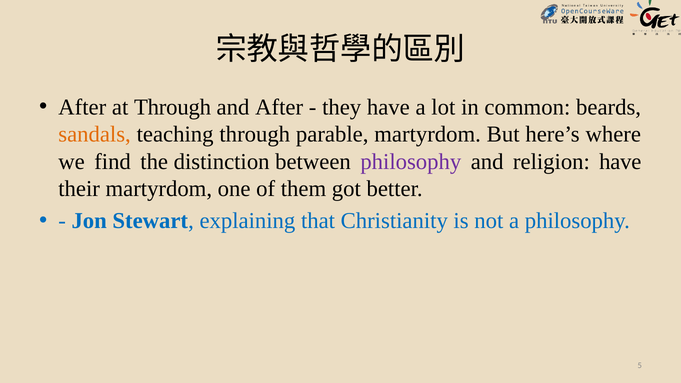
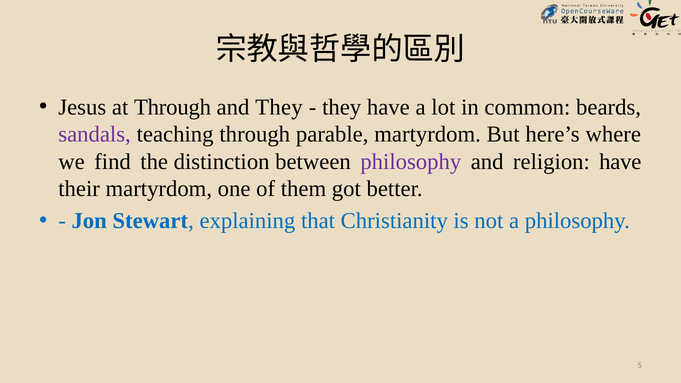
After at (82, 107): After -> Jesus
and After: After -> They
sandals colour: orange -> purple
